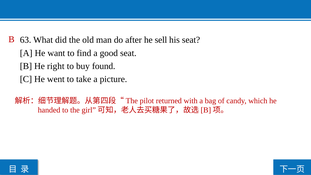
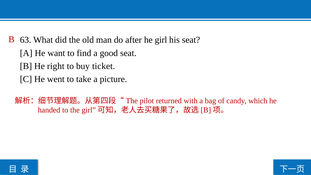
sell: sell -> girl
found: found -> ticket
